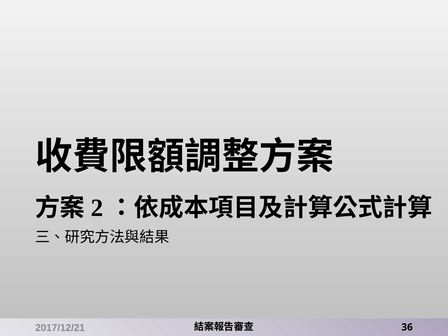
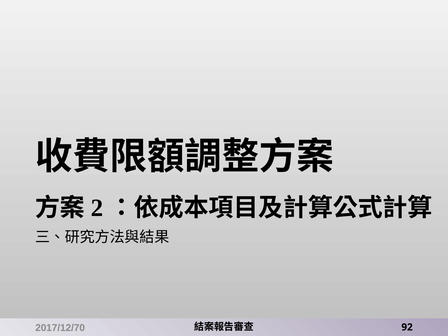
36: 36 -> 92
2017/12/21: 2017/12/21 -> 2017/12/70
